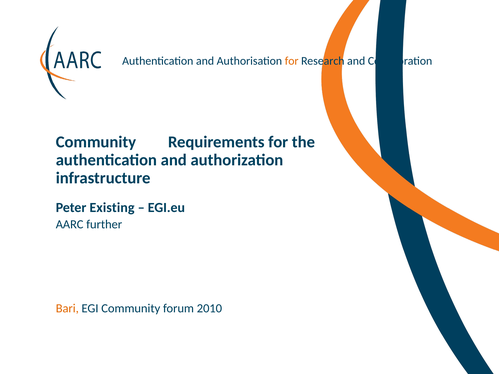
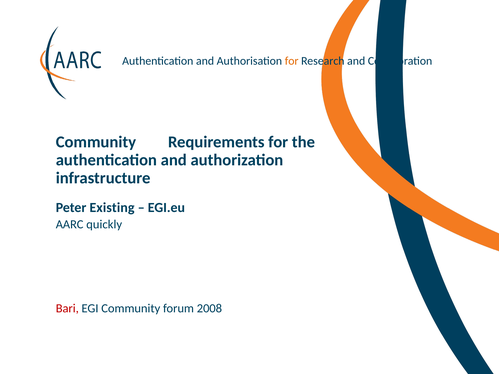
further: further -> quickly
Bari colour: orange -> red
2010: 2010 -> 2008
